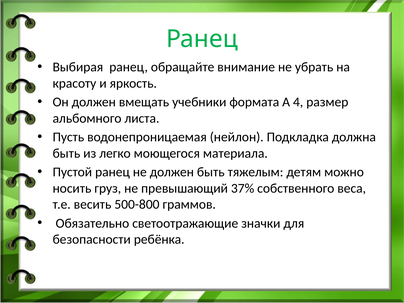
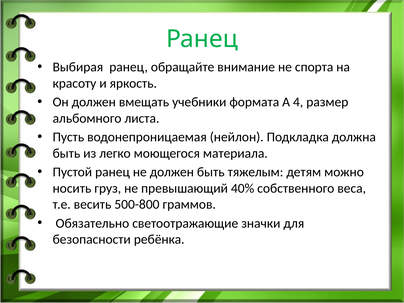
убрать: убрать -> спорта
37%: 37% -> 40%
